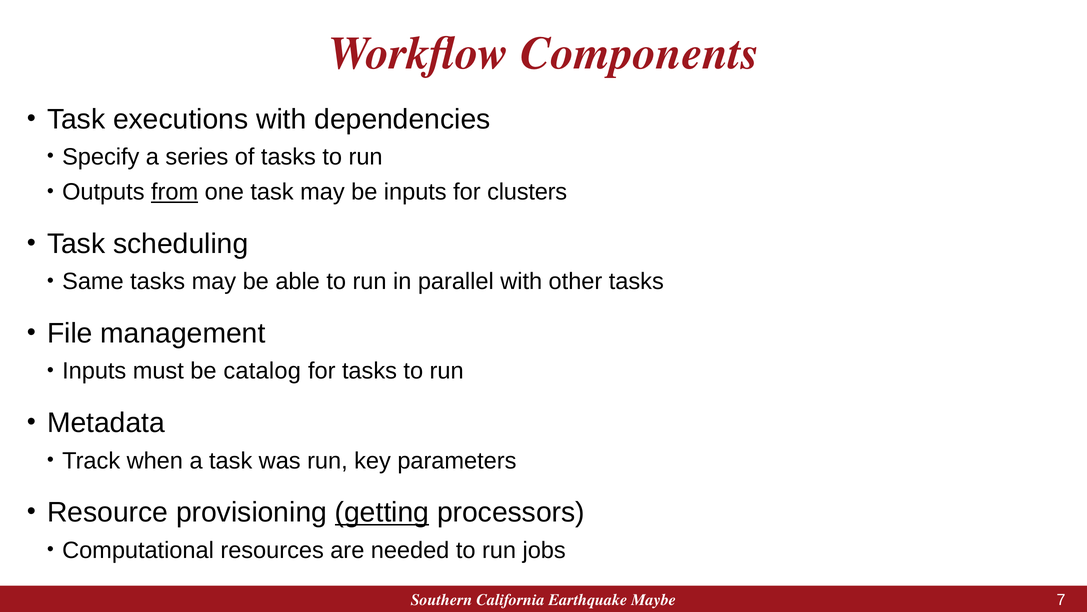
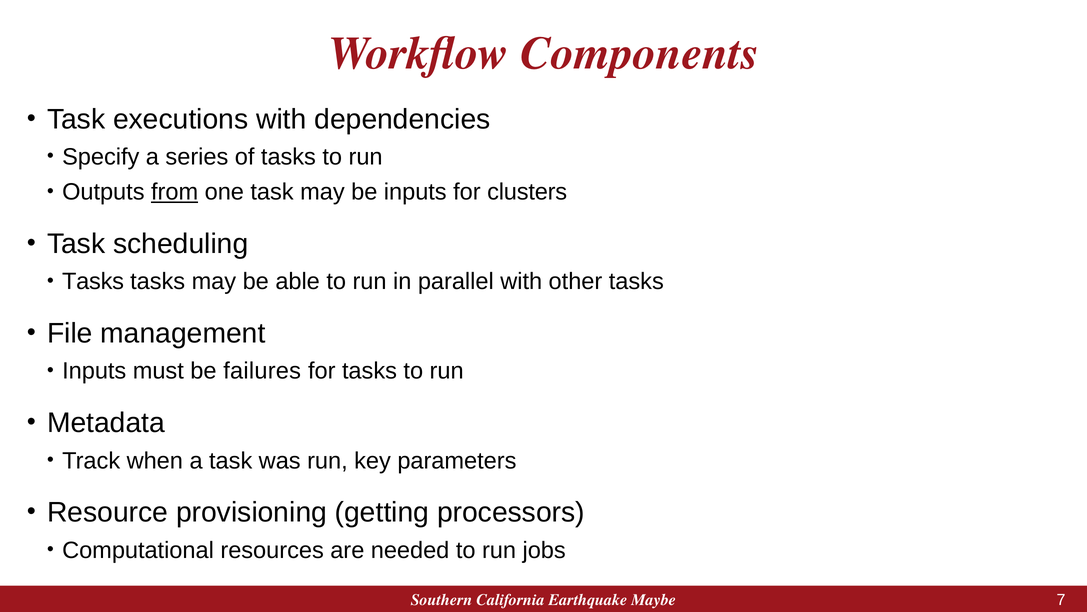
Same at (93, 281): Same -> Tasks
catalog: catalog -> failures
getting underline: present -> none
